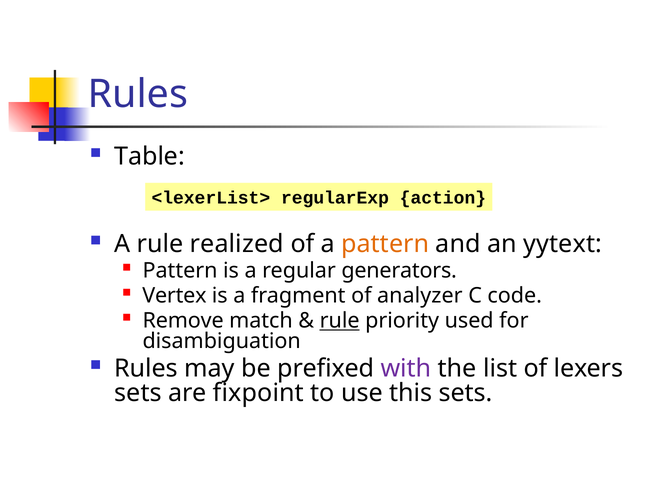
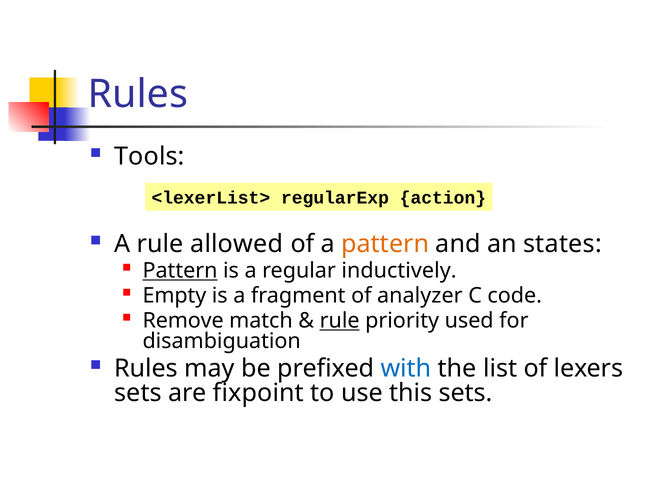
Table: Table -> Tools
realized: realized -> allowed
yytext: yytext -> states
Pattern at (180, 271) underline: none -> present
generators: generators -> inductively
Vertex: Vertex -> Empty
with colour: purple -> blue
